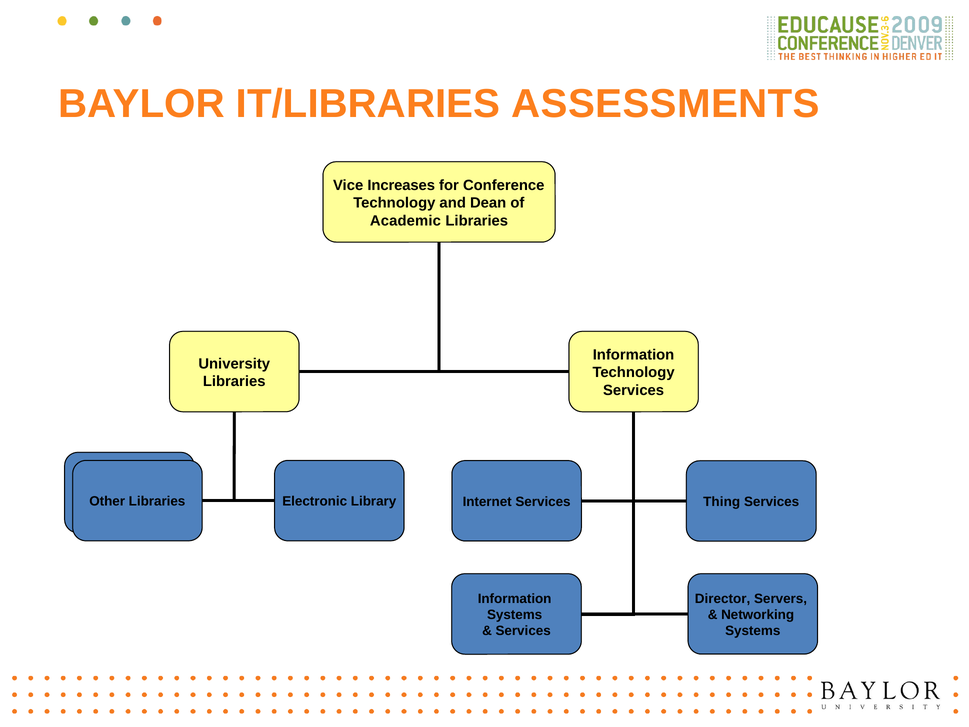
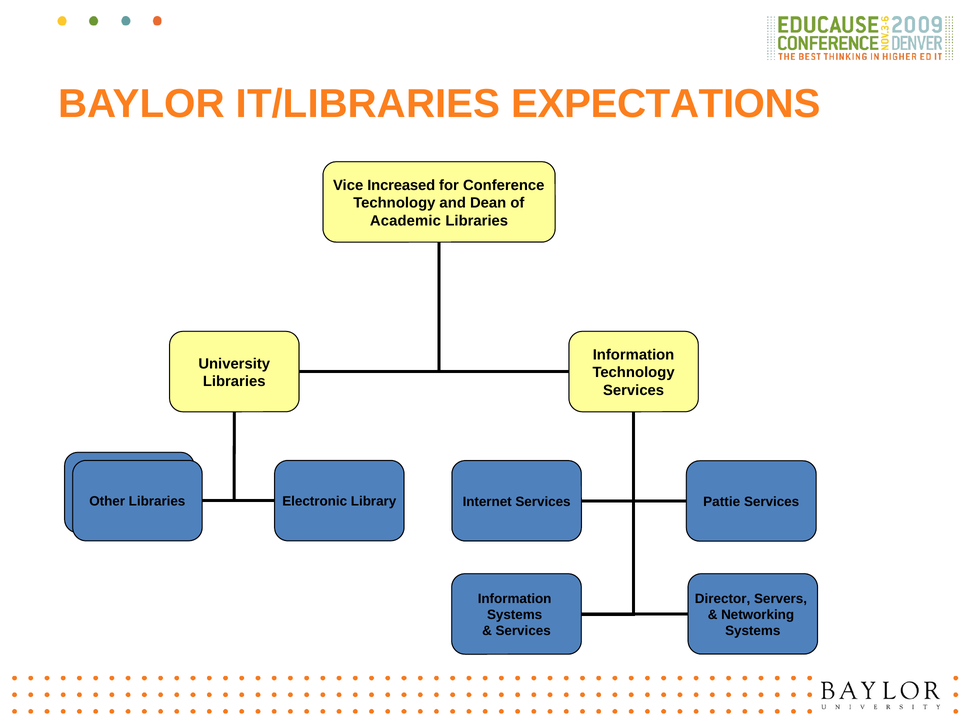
ASSESSMENTS: ASSESSMENTS -> EXPECTATIONS
Increases: Increases -> Increased
Thing: Thing -> Pattie
